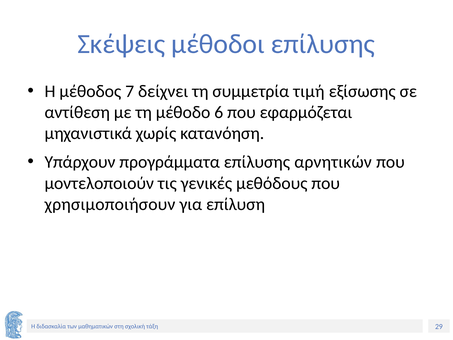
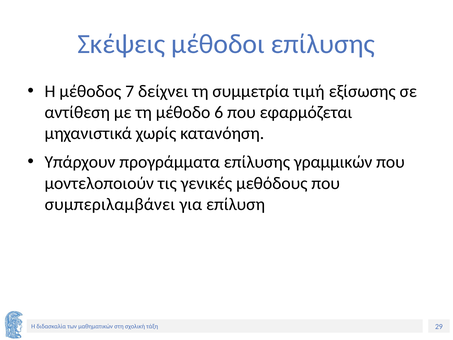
αρνητικών: αρνητικών -> γραμμικών
χρησιμοποιήσουν: χρησιμοποιήσουν -> συμπεριλαμβάνει
